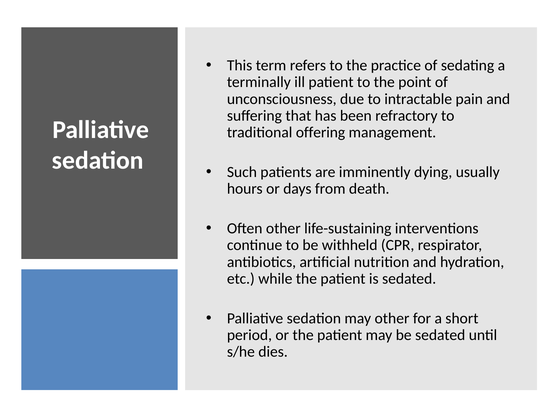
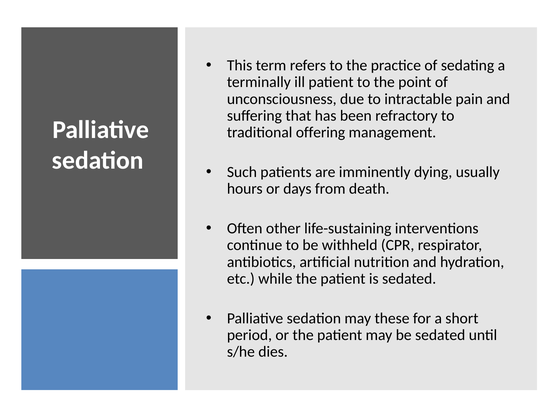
may other: other -> these
